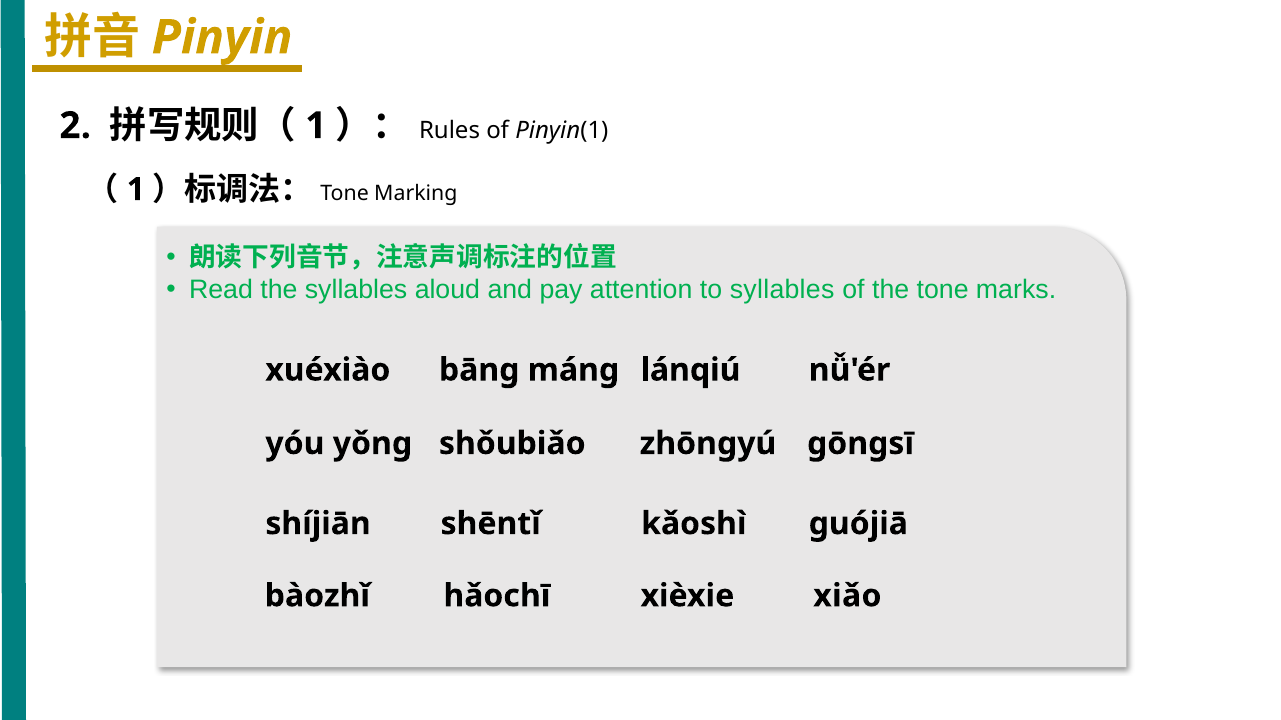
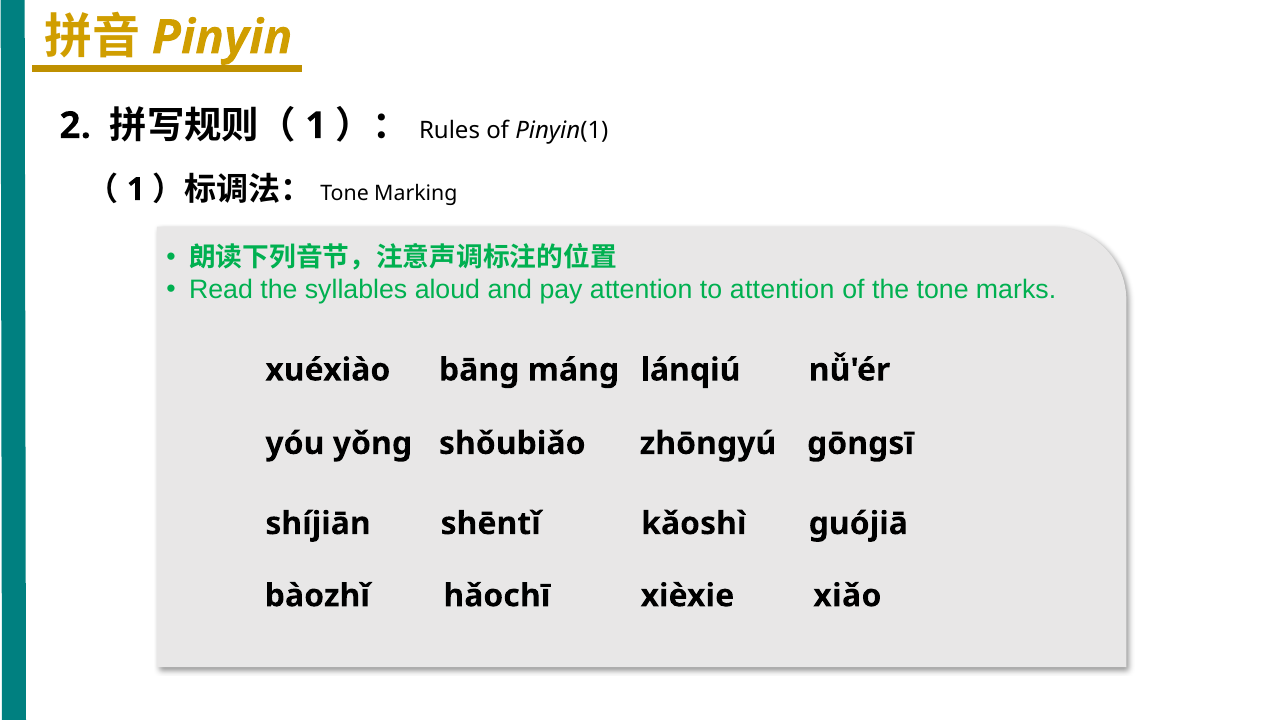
to syllables: syllables -> attention
